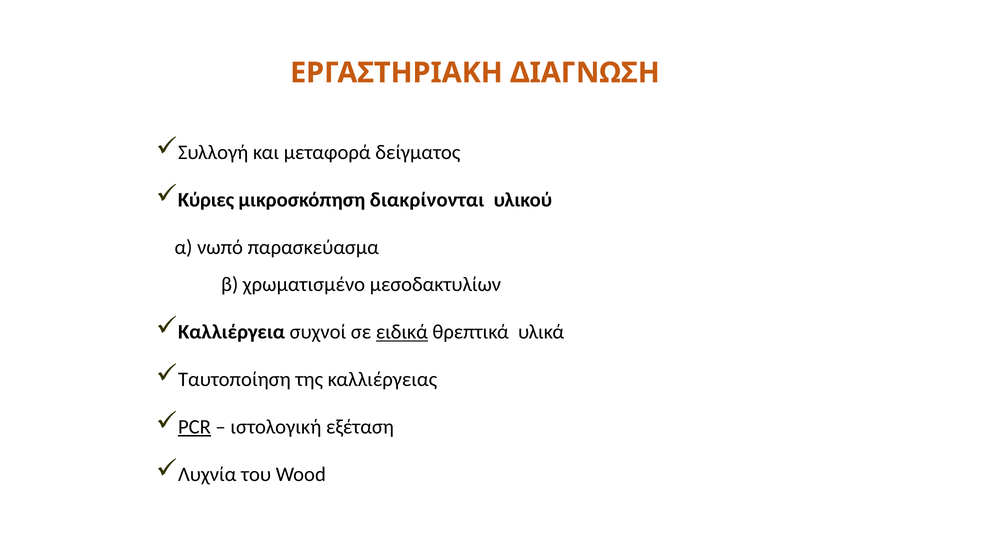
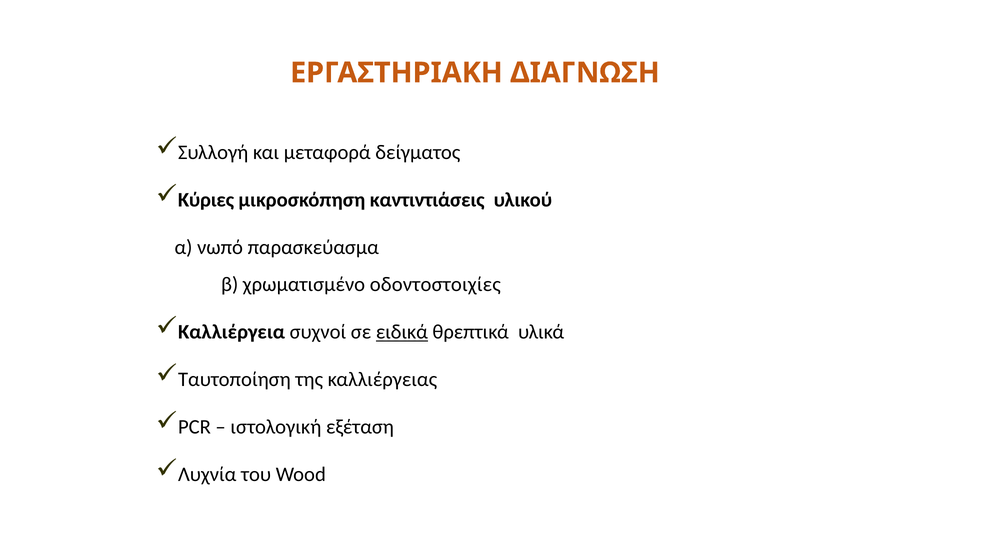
διακρίνονται: διακρίνονται -> καντιντιάσεις
μεσοδακτυλίων: μεσοδακτυλίων -> οδοντοστοιχίες
PCR underline: present -> none
